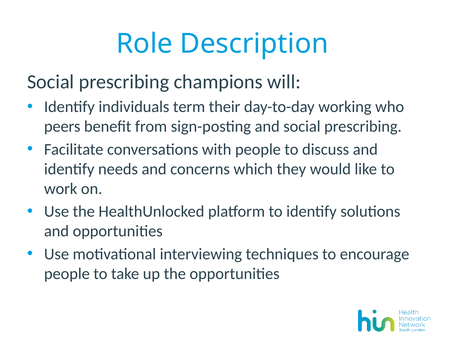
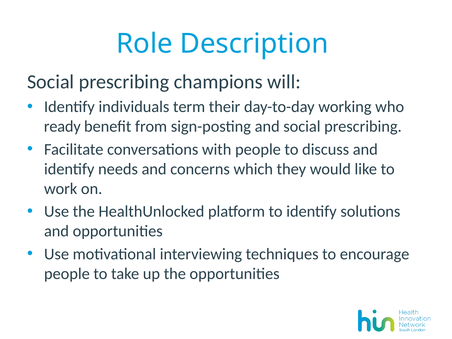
peers: peers -> ready
